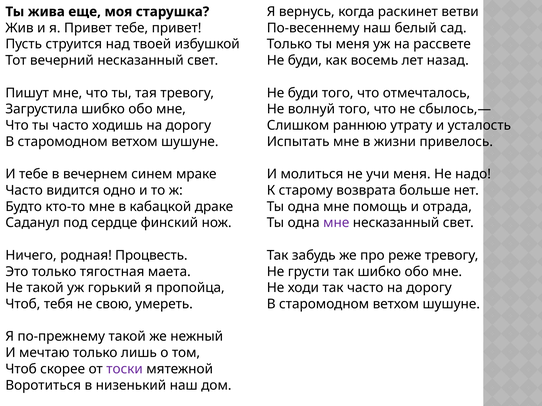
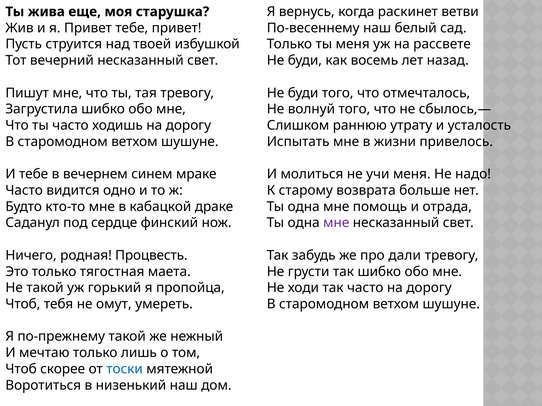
реже: реже -> дали
свою: свою -> омут
тоски colour: purple -> blue
